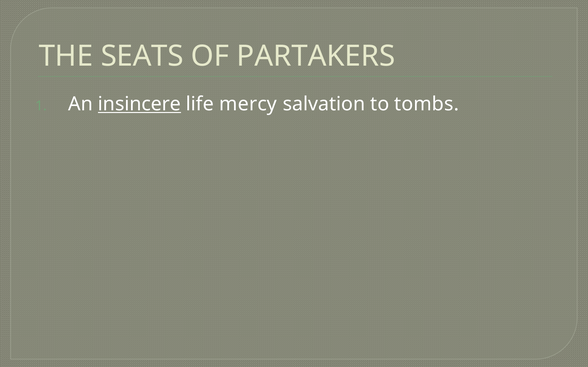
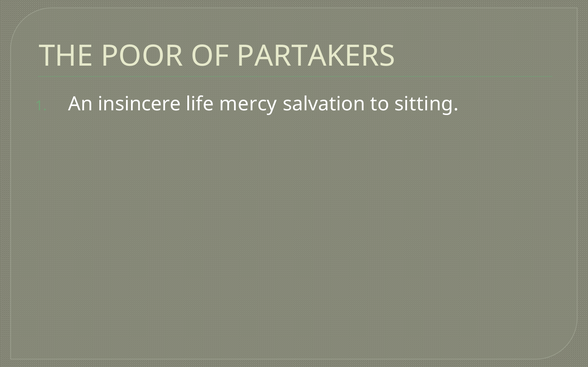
SEATS: SEATS -> POOR
insincere underline: present -> none
tombs: tombs -> sitting
